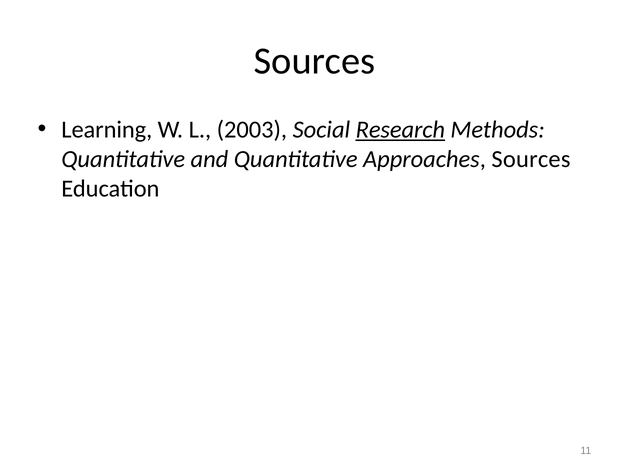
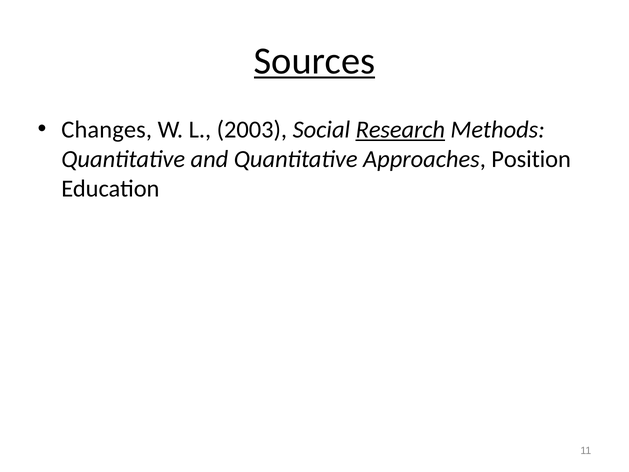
Sources at (315, 61) underline: none -> present
Learning: Learning -> Changes
Approaches Sources: Sources -> Position
